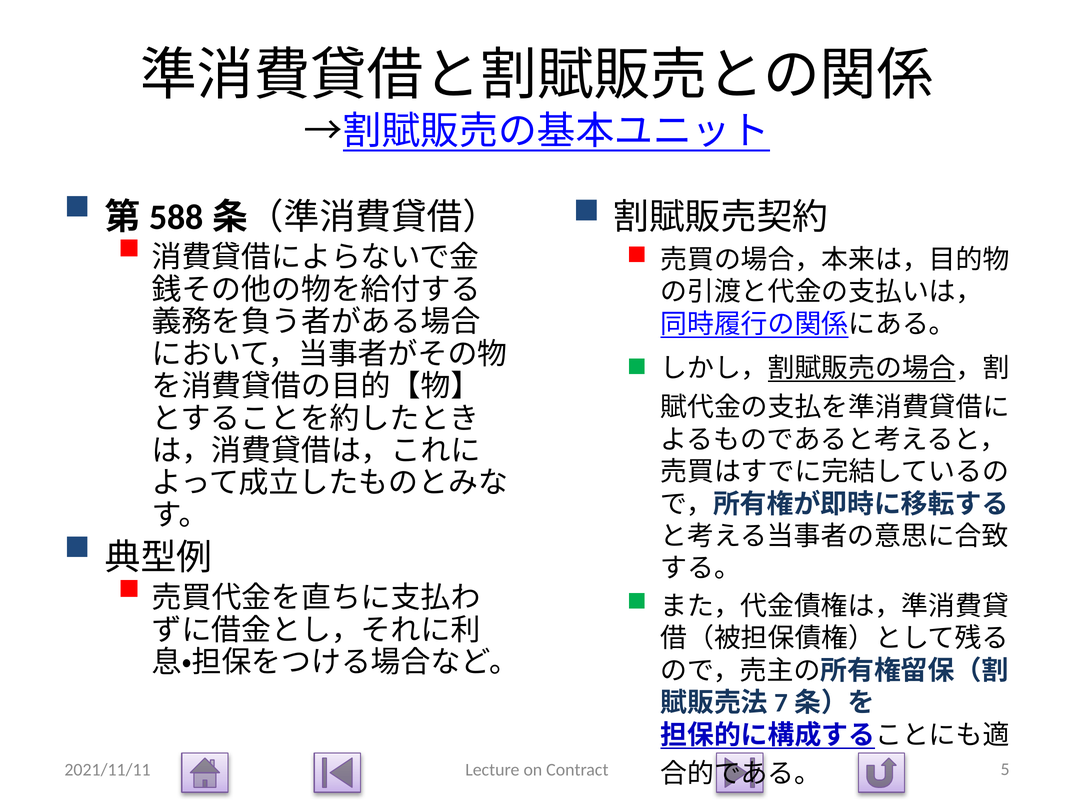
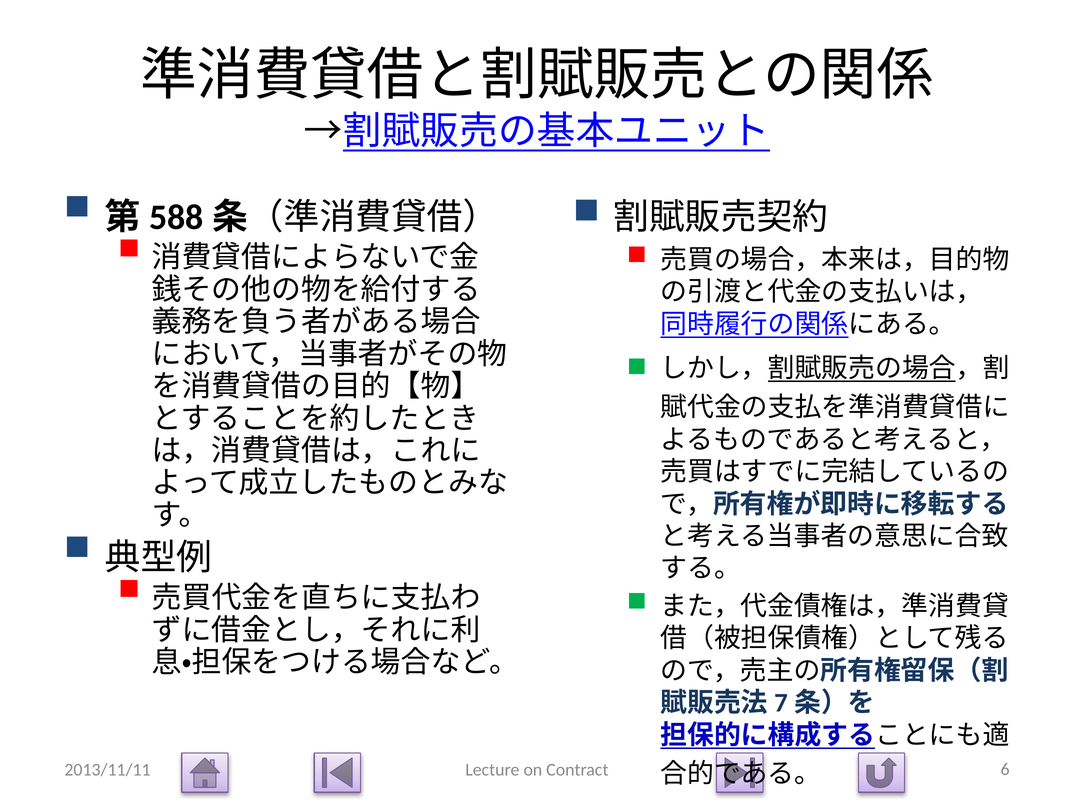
2021/11/11: 2021/11/11 -> 2013/11/11
5: 5 -> 6
